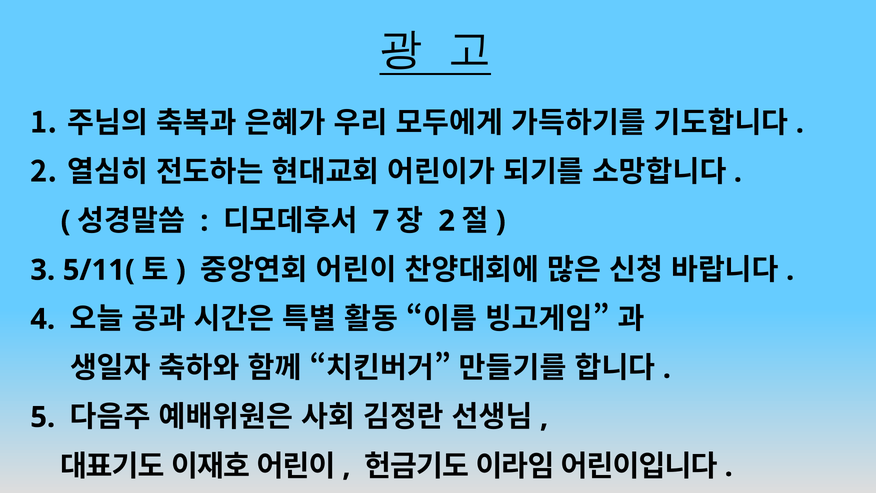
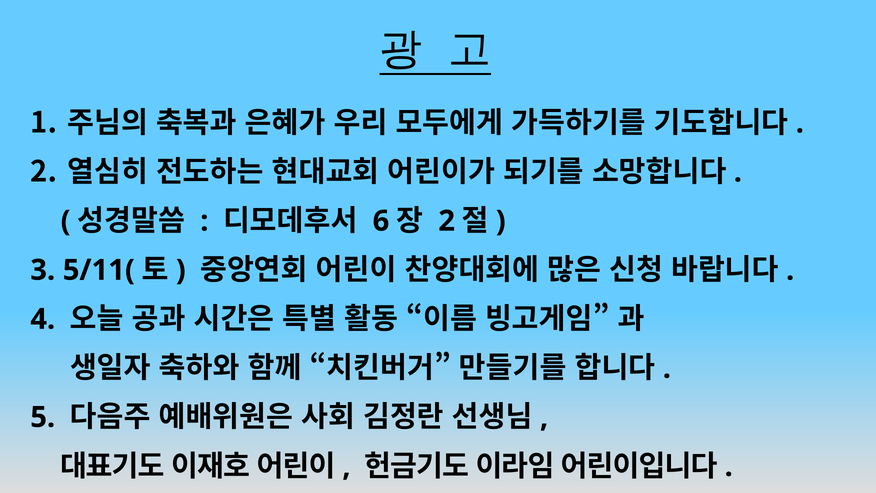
7: 7 -> 6
